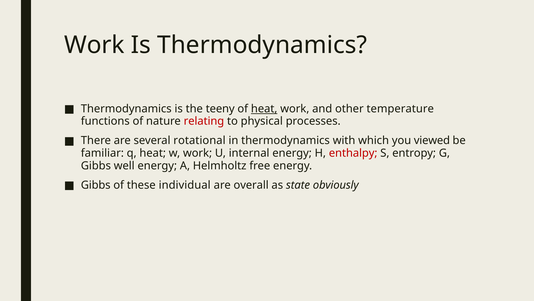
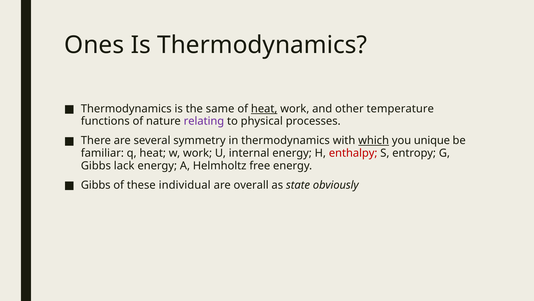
Work at (94, 45): Work -> Ones
teeny: teeny -> same
relating colour: red -> purple
rotational: rotational -> symmetry
which underline: none -> present
viewed: viewed -> unique
well: well -> lack
